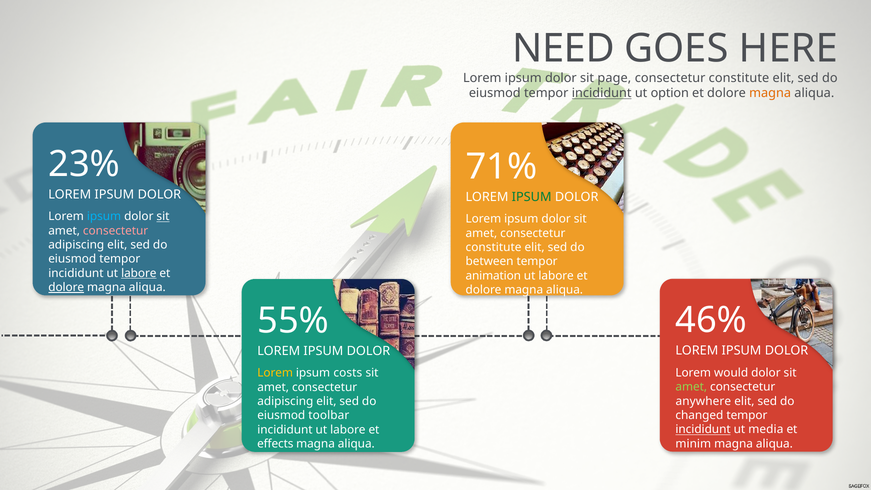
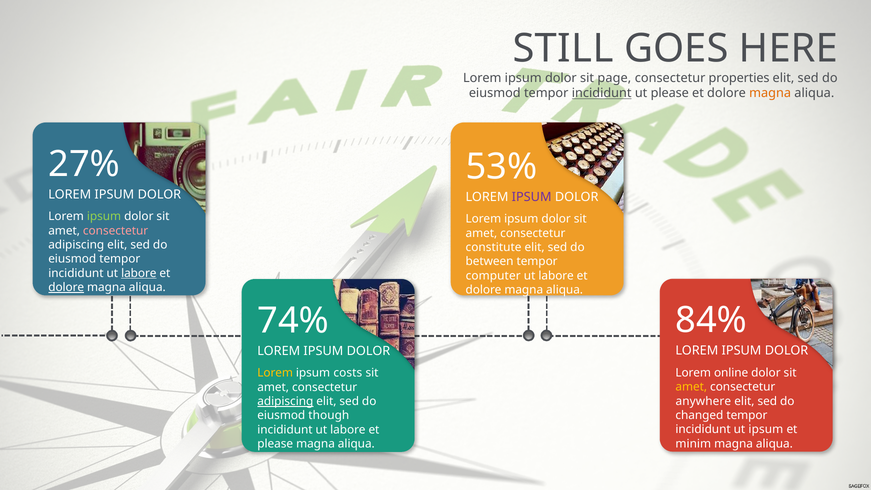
NEED: NEED -> STILL
constitute at (739, 78): constitute -> properties
ut option: option -> please
23%: 23% -> 27%
71%: 71% -> 53%
IPSUM at (532, 197) colour: green -> purple
ipsum at (104, 217) colour: light blue -> light green
sit at (163, 217) underline: present -> none
animation: animation -> computer
46%: 46% -> 84%
55%: 55% -> 74%
would: would -> online
amet at (691, 387) colour: light green -> yellow
adipiscing at (285, 401) underline: none -> present
toolbar: toolbar -> though
incididunt at (703, 430) underline: present -> none
ut media: media -> ipsum
effects at (275, 444): effects -> please
